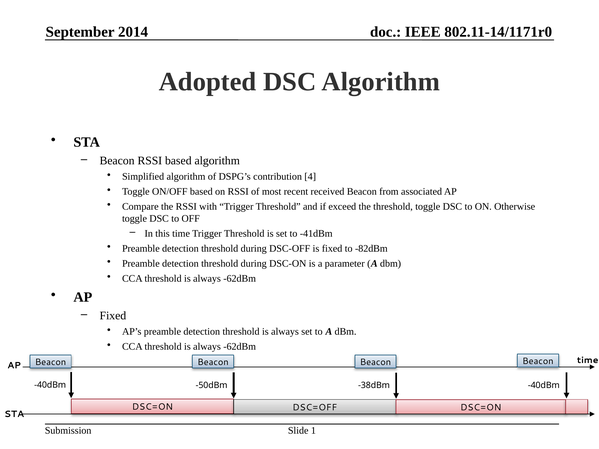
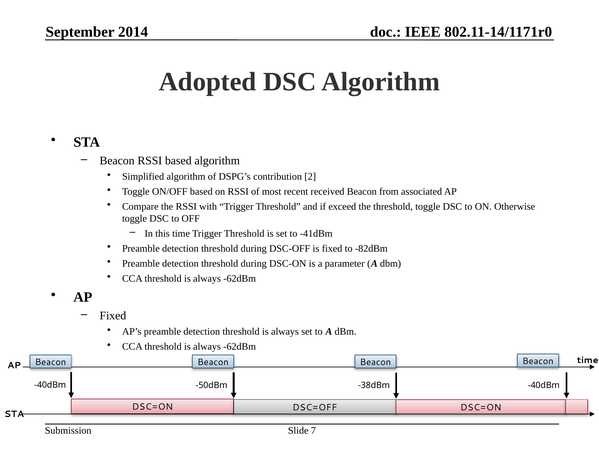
4: 4 -> 2
1: 1 -> 7
